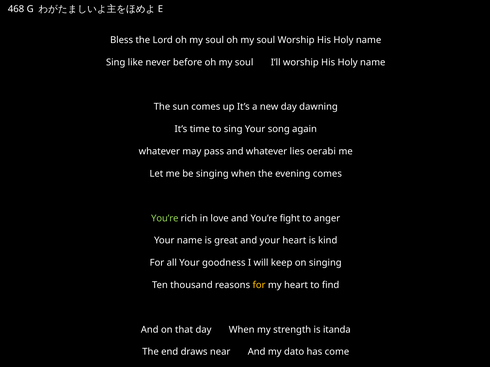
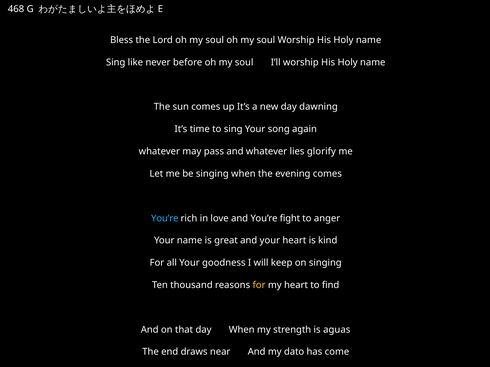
oerabi: oerabi -> glorify
You’re at (165, 219) colour: light green -> light blue
itanda: itanda -> aguas
